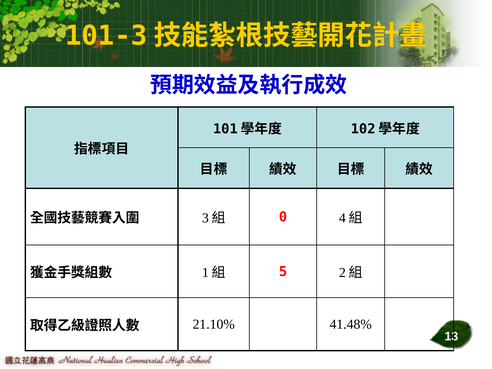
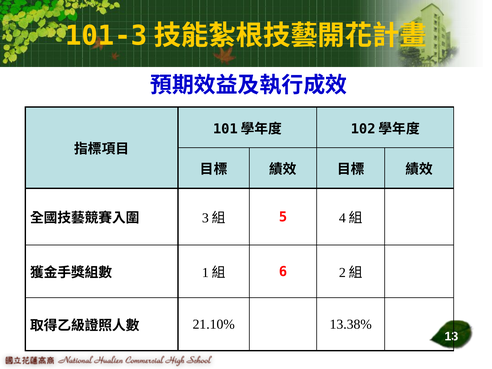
0: 0 -> 5
5: 5 -> 6
41.48%: 41.48% -> 13.38%
